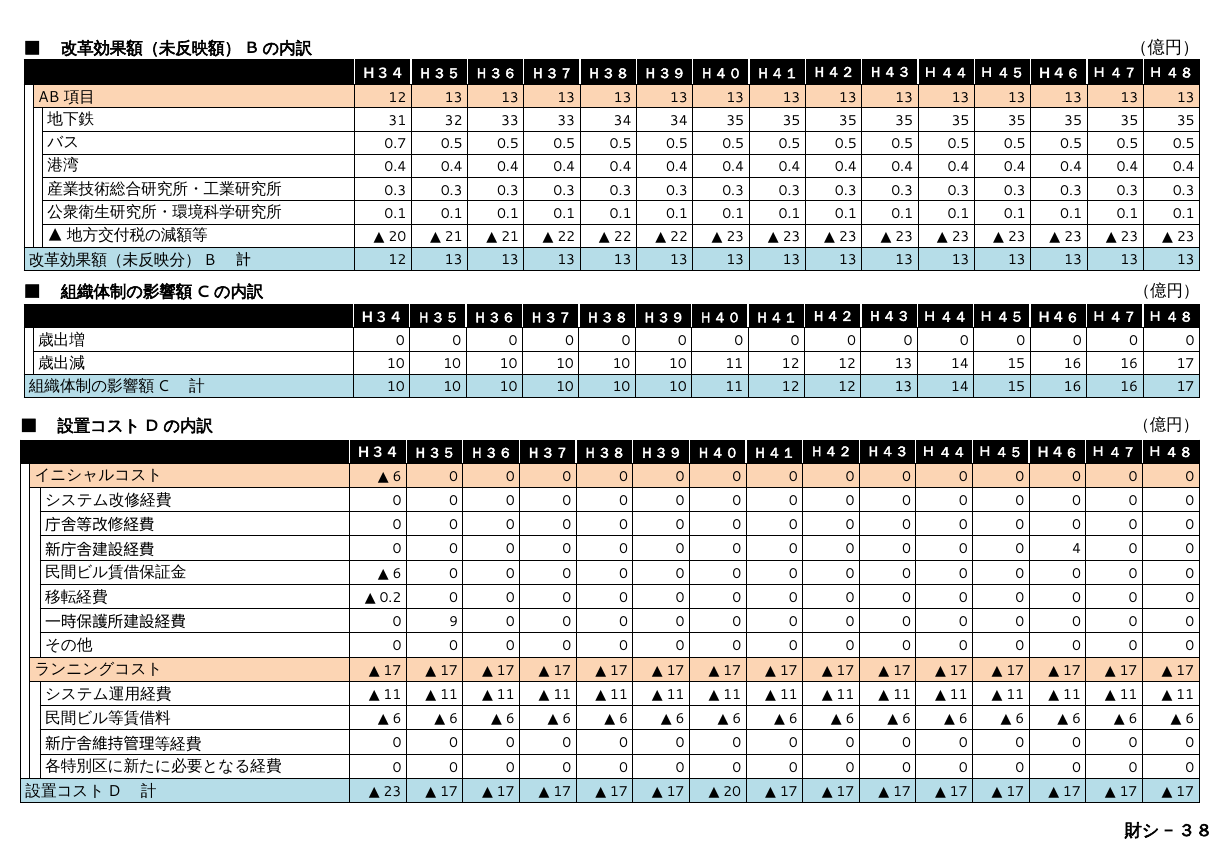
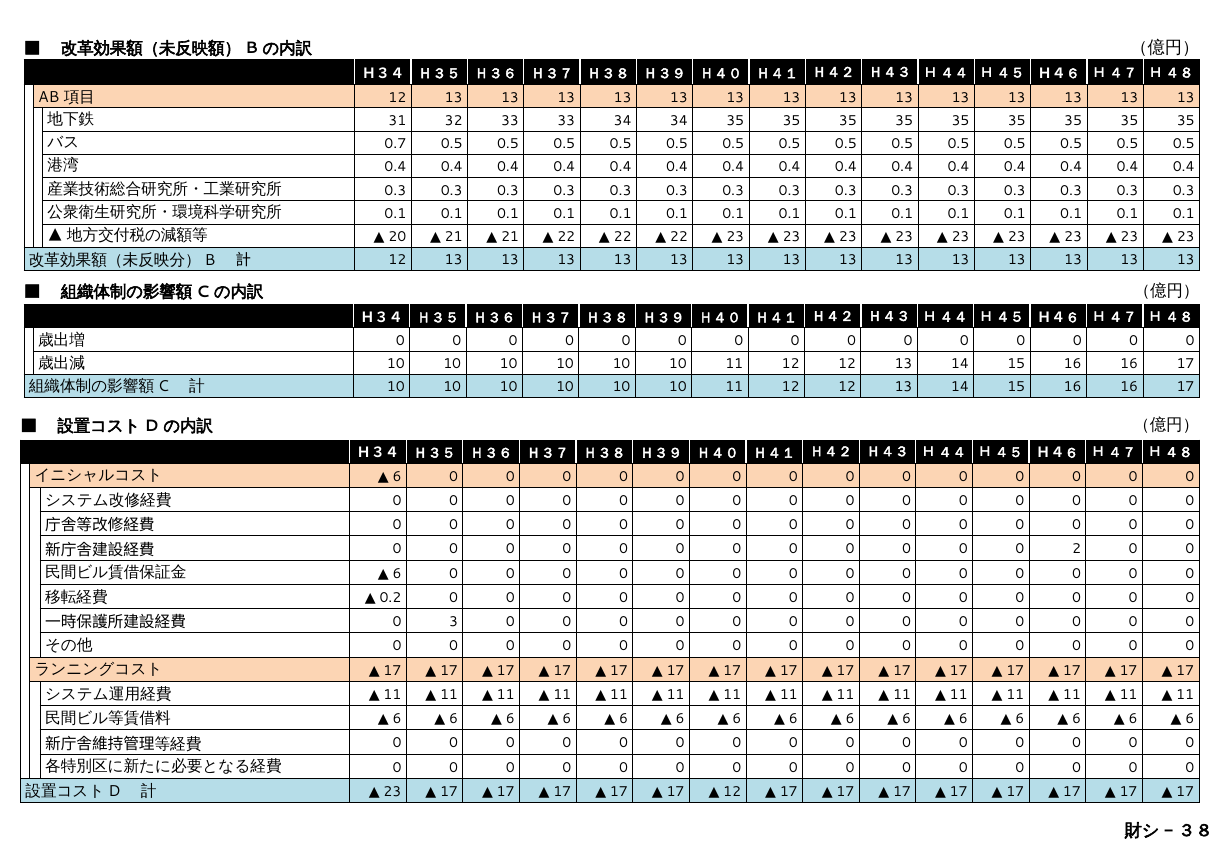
4: 4 -> 2
9: 9 -> 3
20 at (732, 792): 20 -> 12
